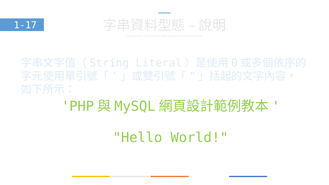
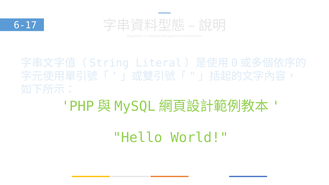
1-17: 1-17 -> 6-17
